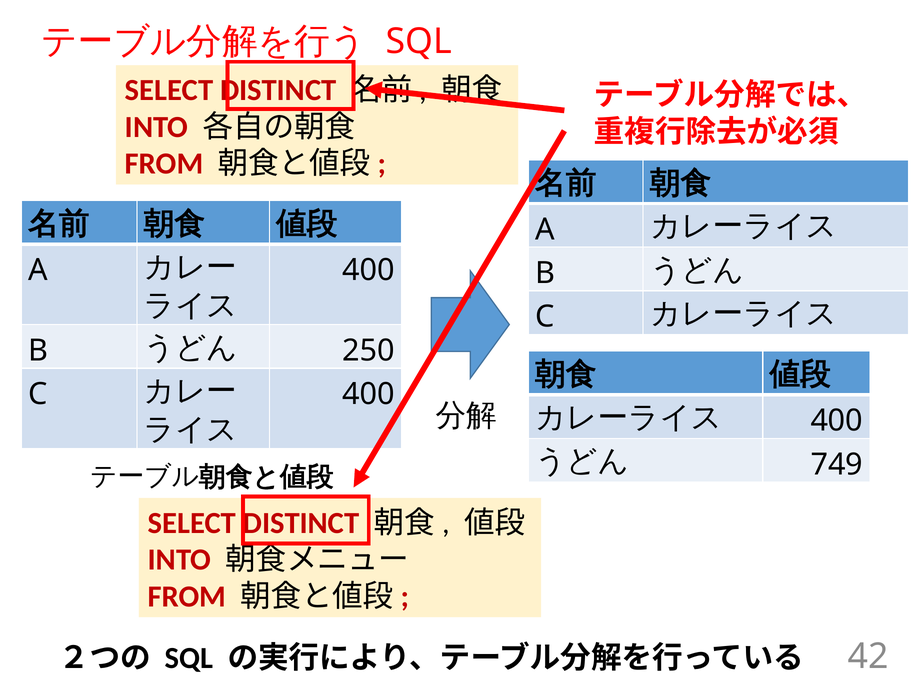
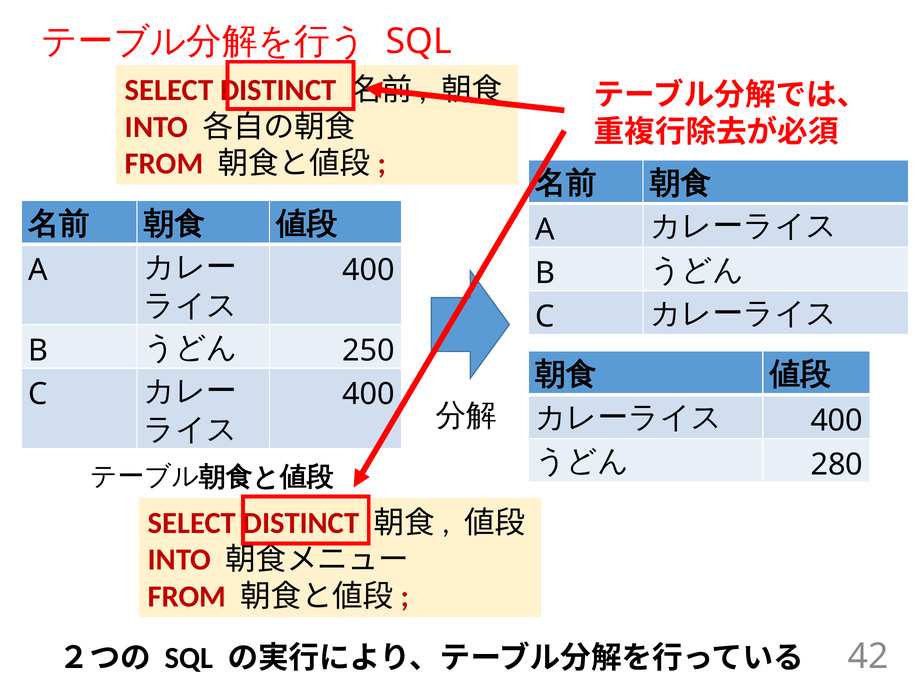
749: 749 -> 280
